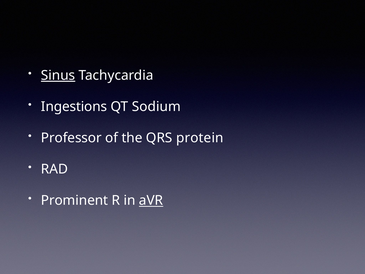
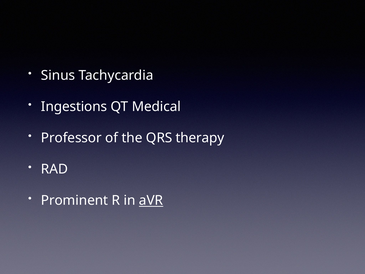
Sinus underline: present -> none
Sodium: Sodium -> Medical
protein: protein -> therapy
